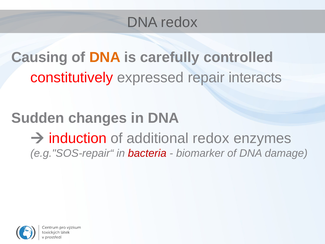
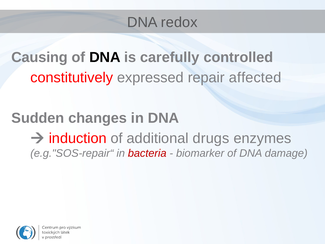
DNA at (105, 57) colour: orange -> black
interacts: interacts -> affected
additional redox: redox -> drugs
